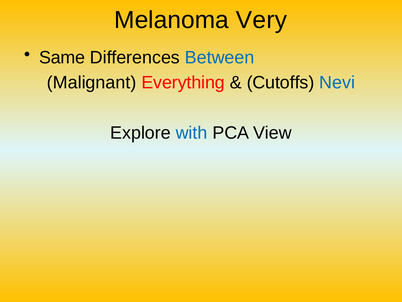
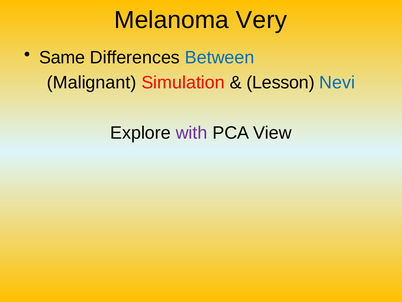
Everything: Everything -> Simulation
Cutoffs: Cutoffs -> Lesson
with colour: blue -> purple
